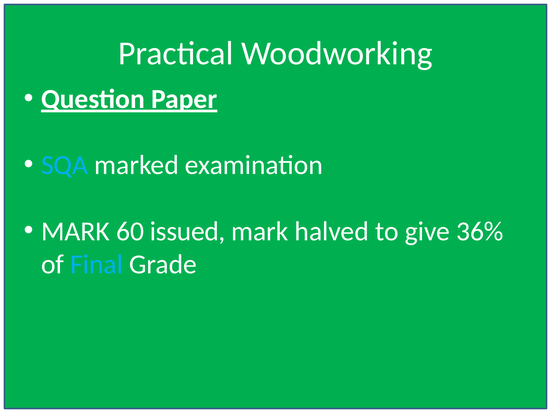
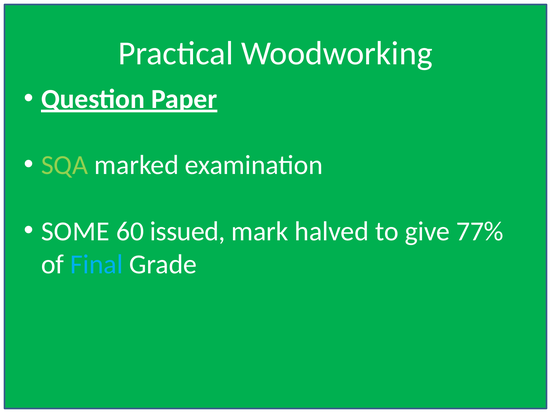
SQA colour: light blue -> light green
MARK at (75, 231): MARK -> SOME
36%: 36% -> 77%
